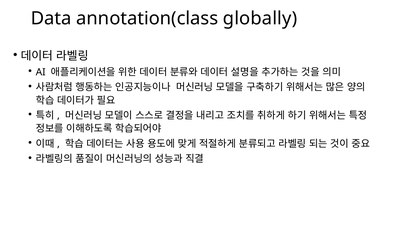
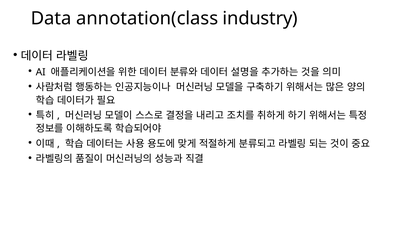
globally: globally -> industry
